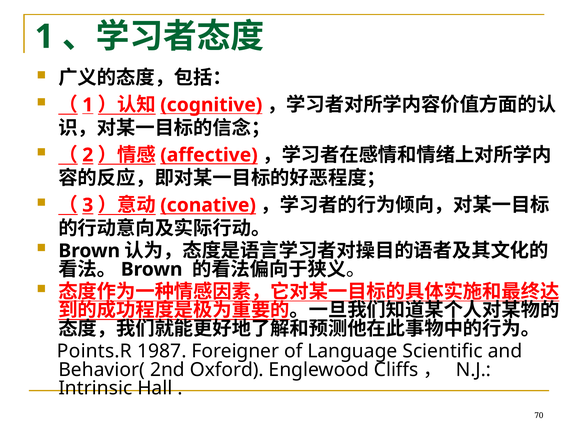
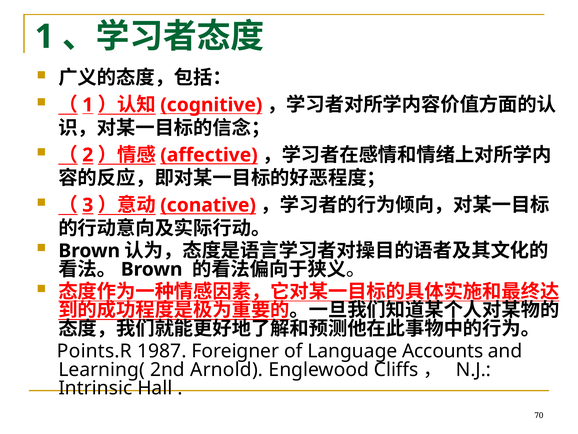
Scientific: Scientific -> Accounts
Behavior(: Behavior( -> Learning(
Oxford: Oxford -> Arnold
